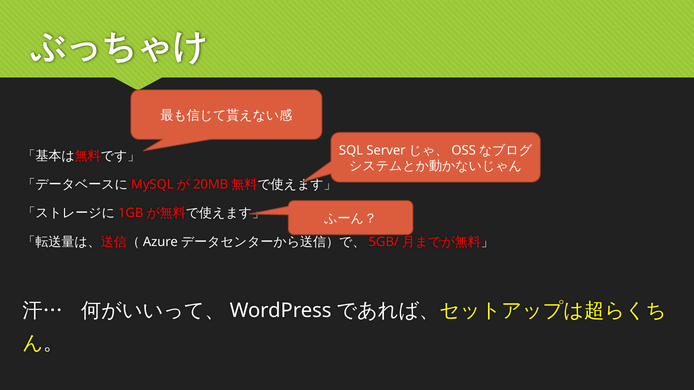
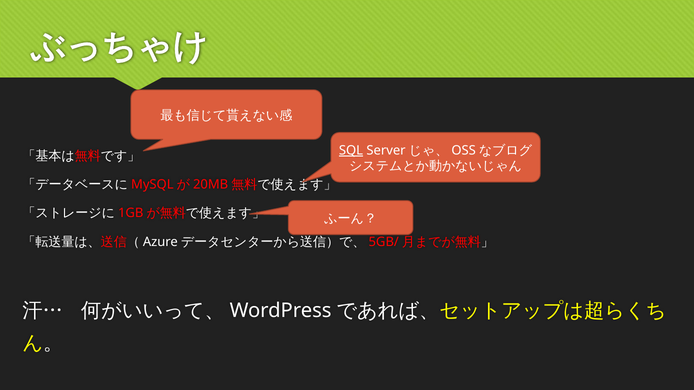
SQL underline: none -> present
